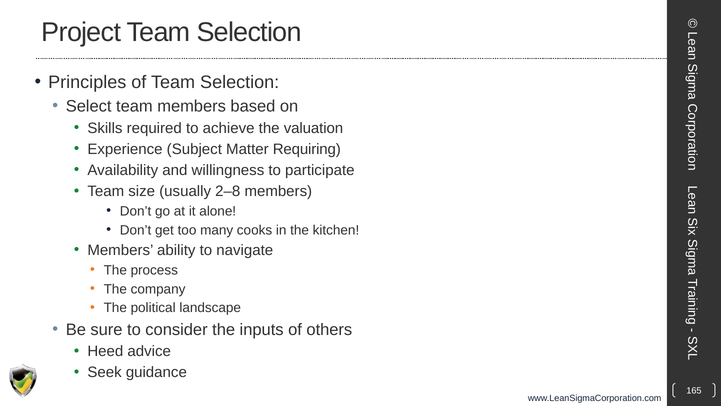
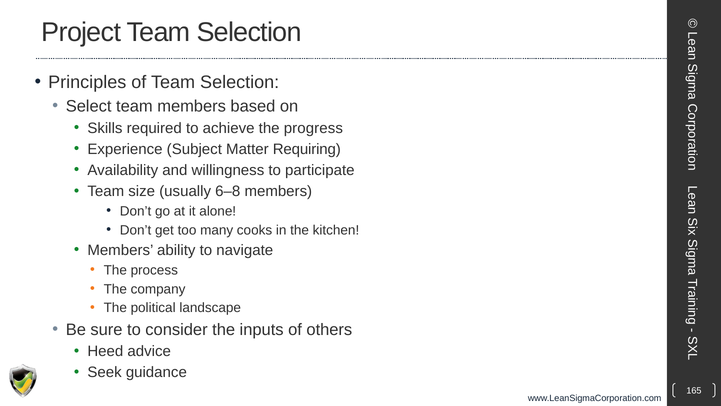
valuation: valuation -> progress
2–8: 2–8 -> 6–8
